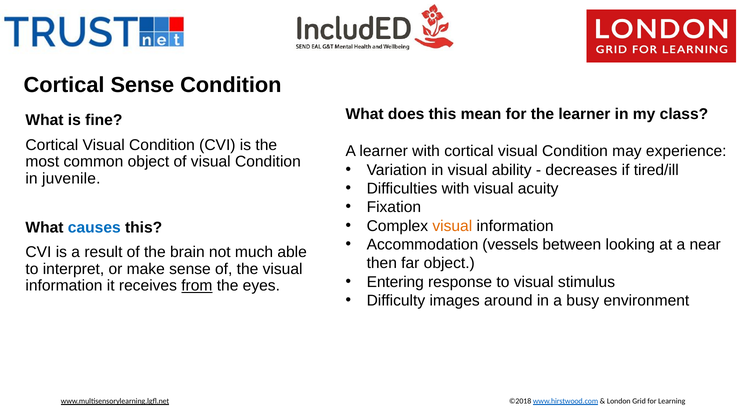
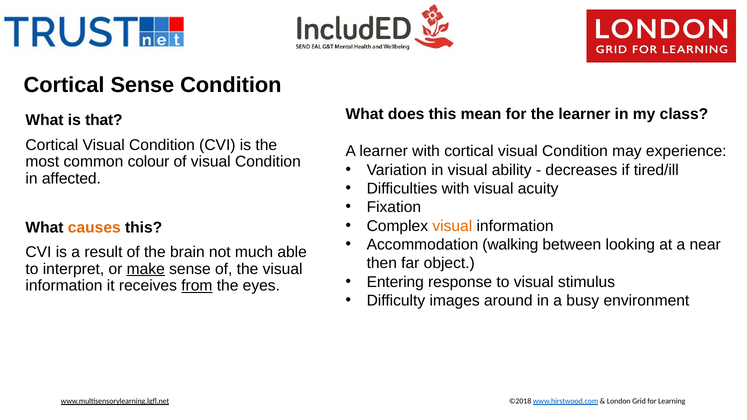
fine: fine -> that
common object: object -> colour
juvenile: juvenile -> affected
causes colour: blue -> orange
vessels: vessels -> walking
make underline: none -> present
